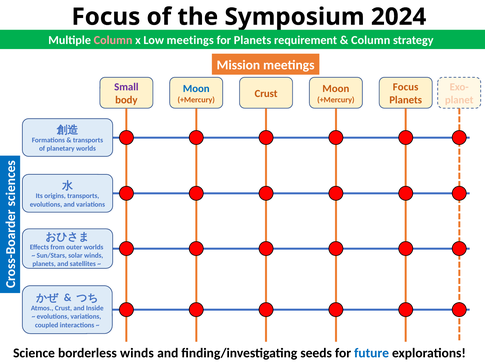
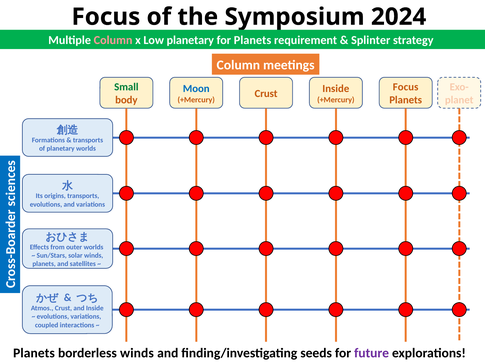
Low meetings: meetings -> planetary
Column at (371, 40): Column -> Splinter
Mission at (238, 65): Mission -> Column
Small colour: purple -> green
Moon at (336, 89): Moon -> Inside
Science at (34, 354): Science -> Planets
future colour: blue -> purple
